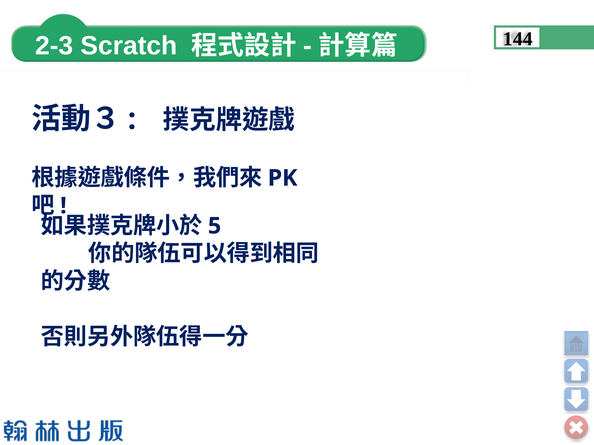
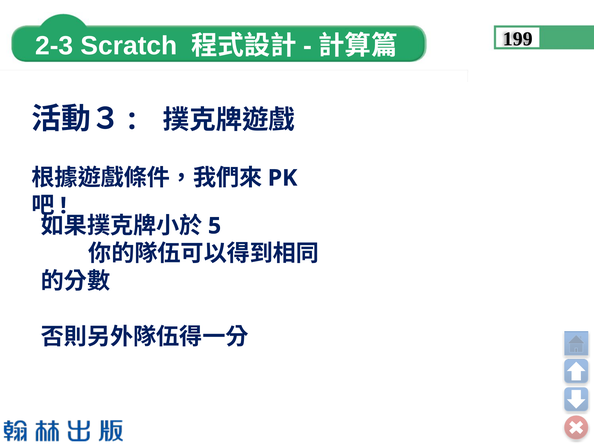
144: 144 -> 199
